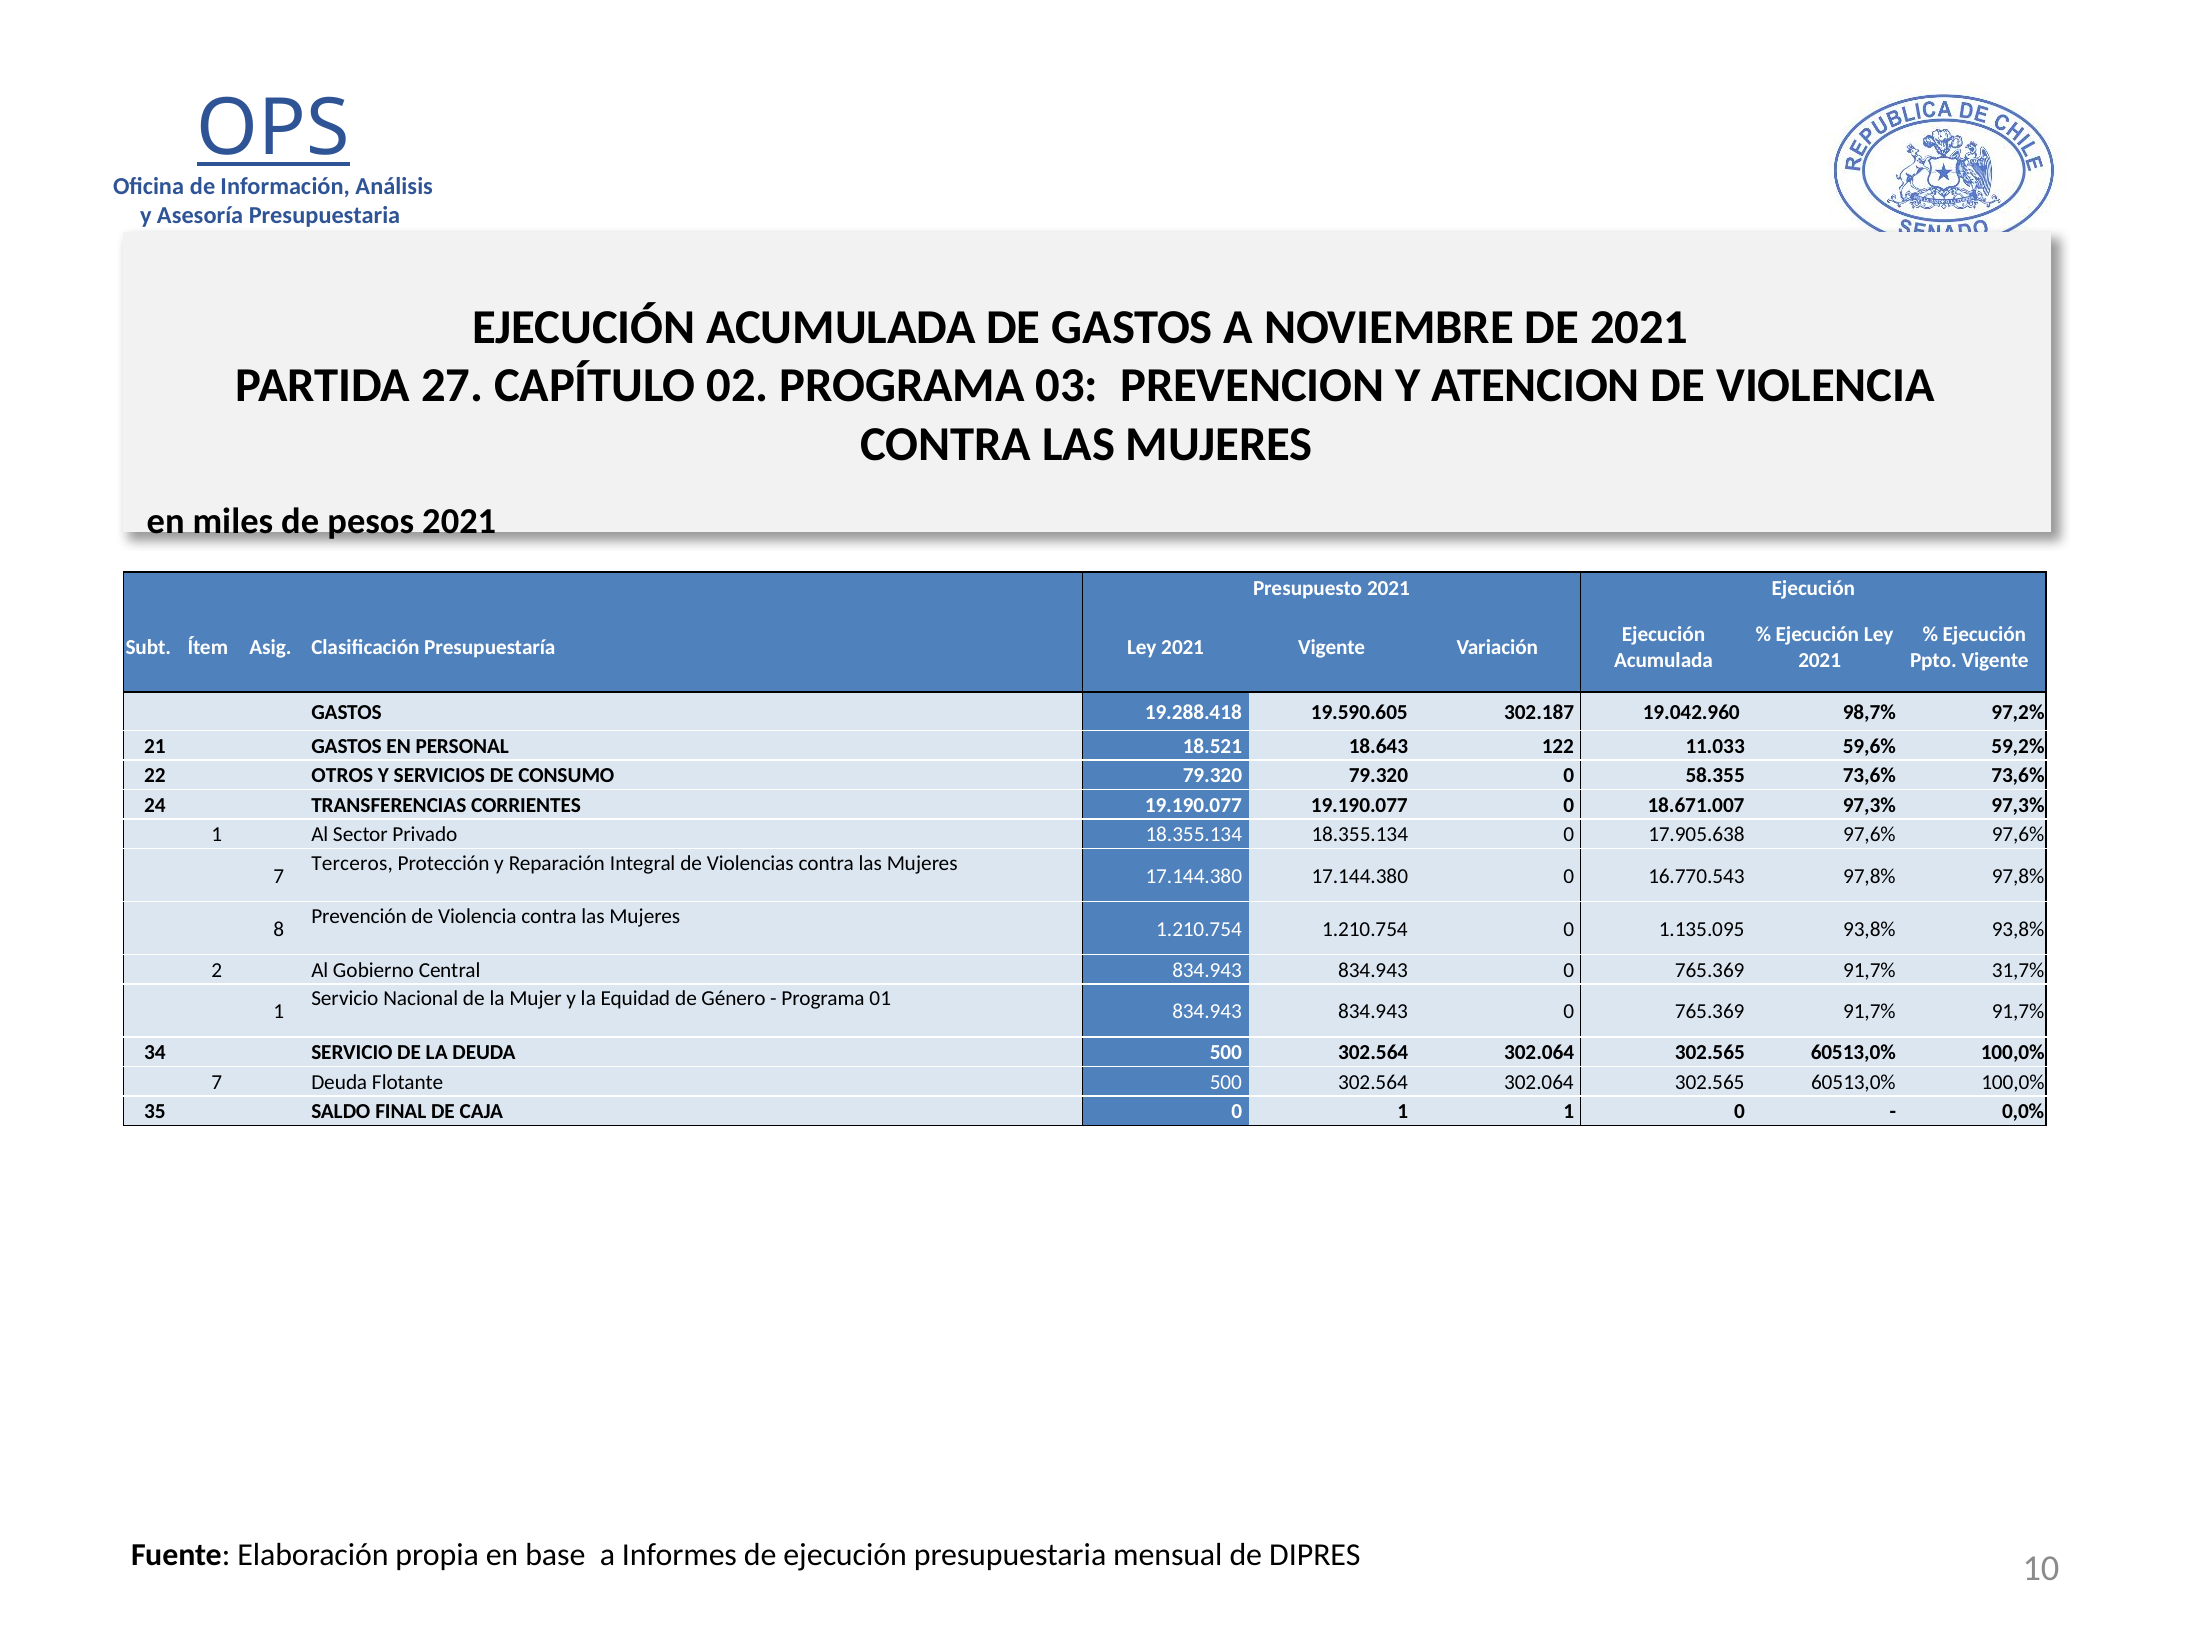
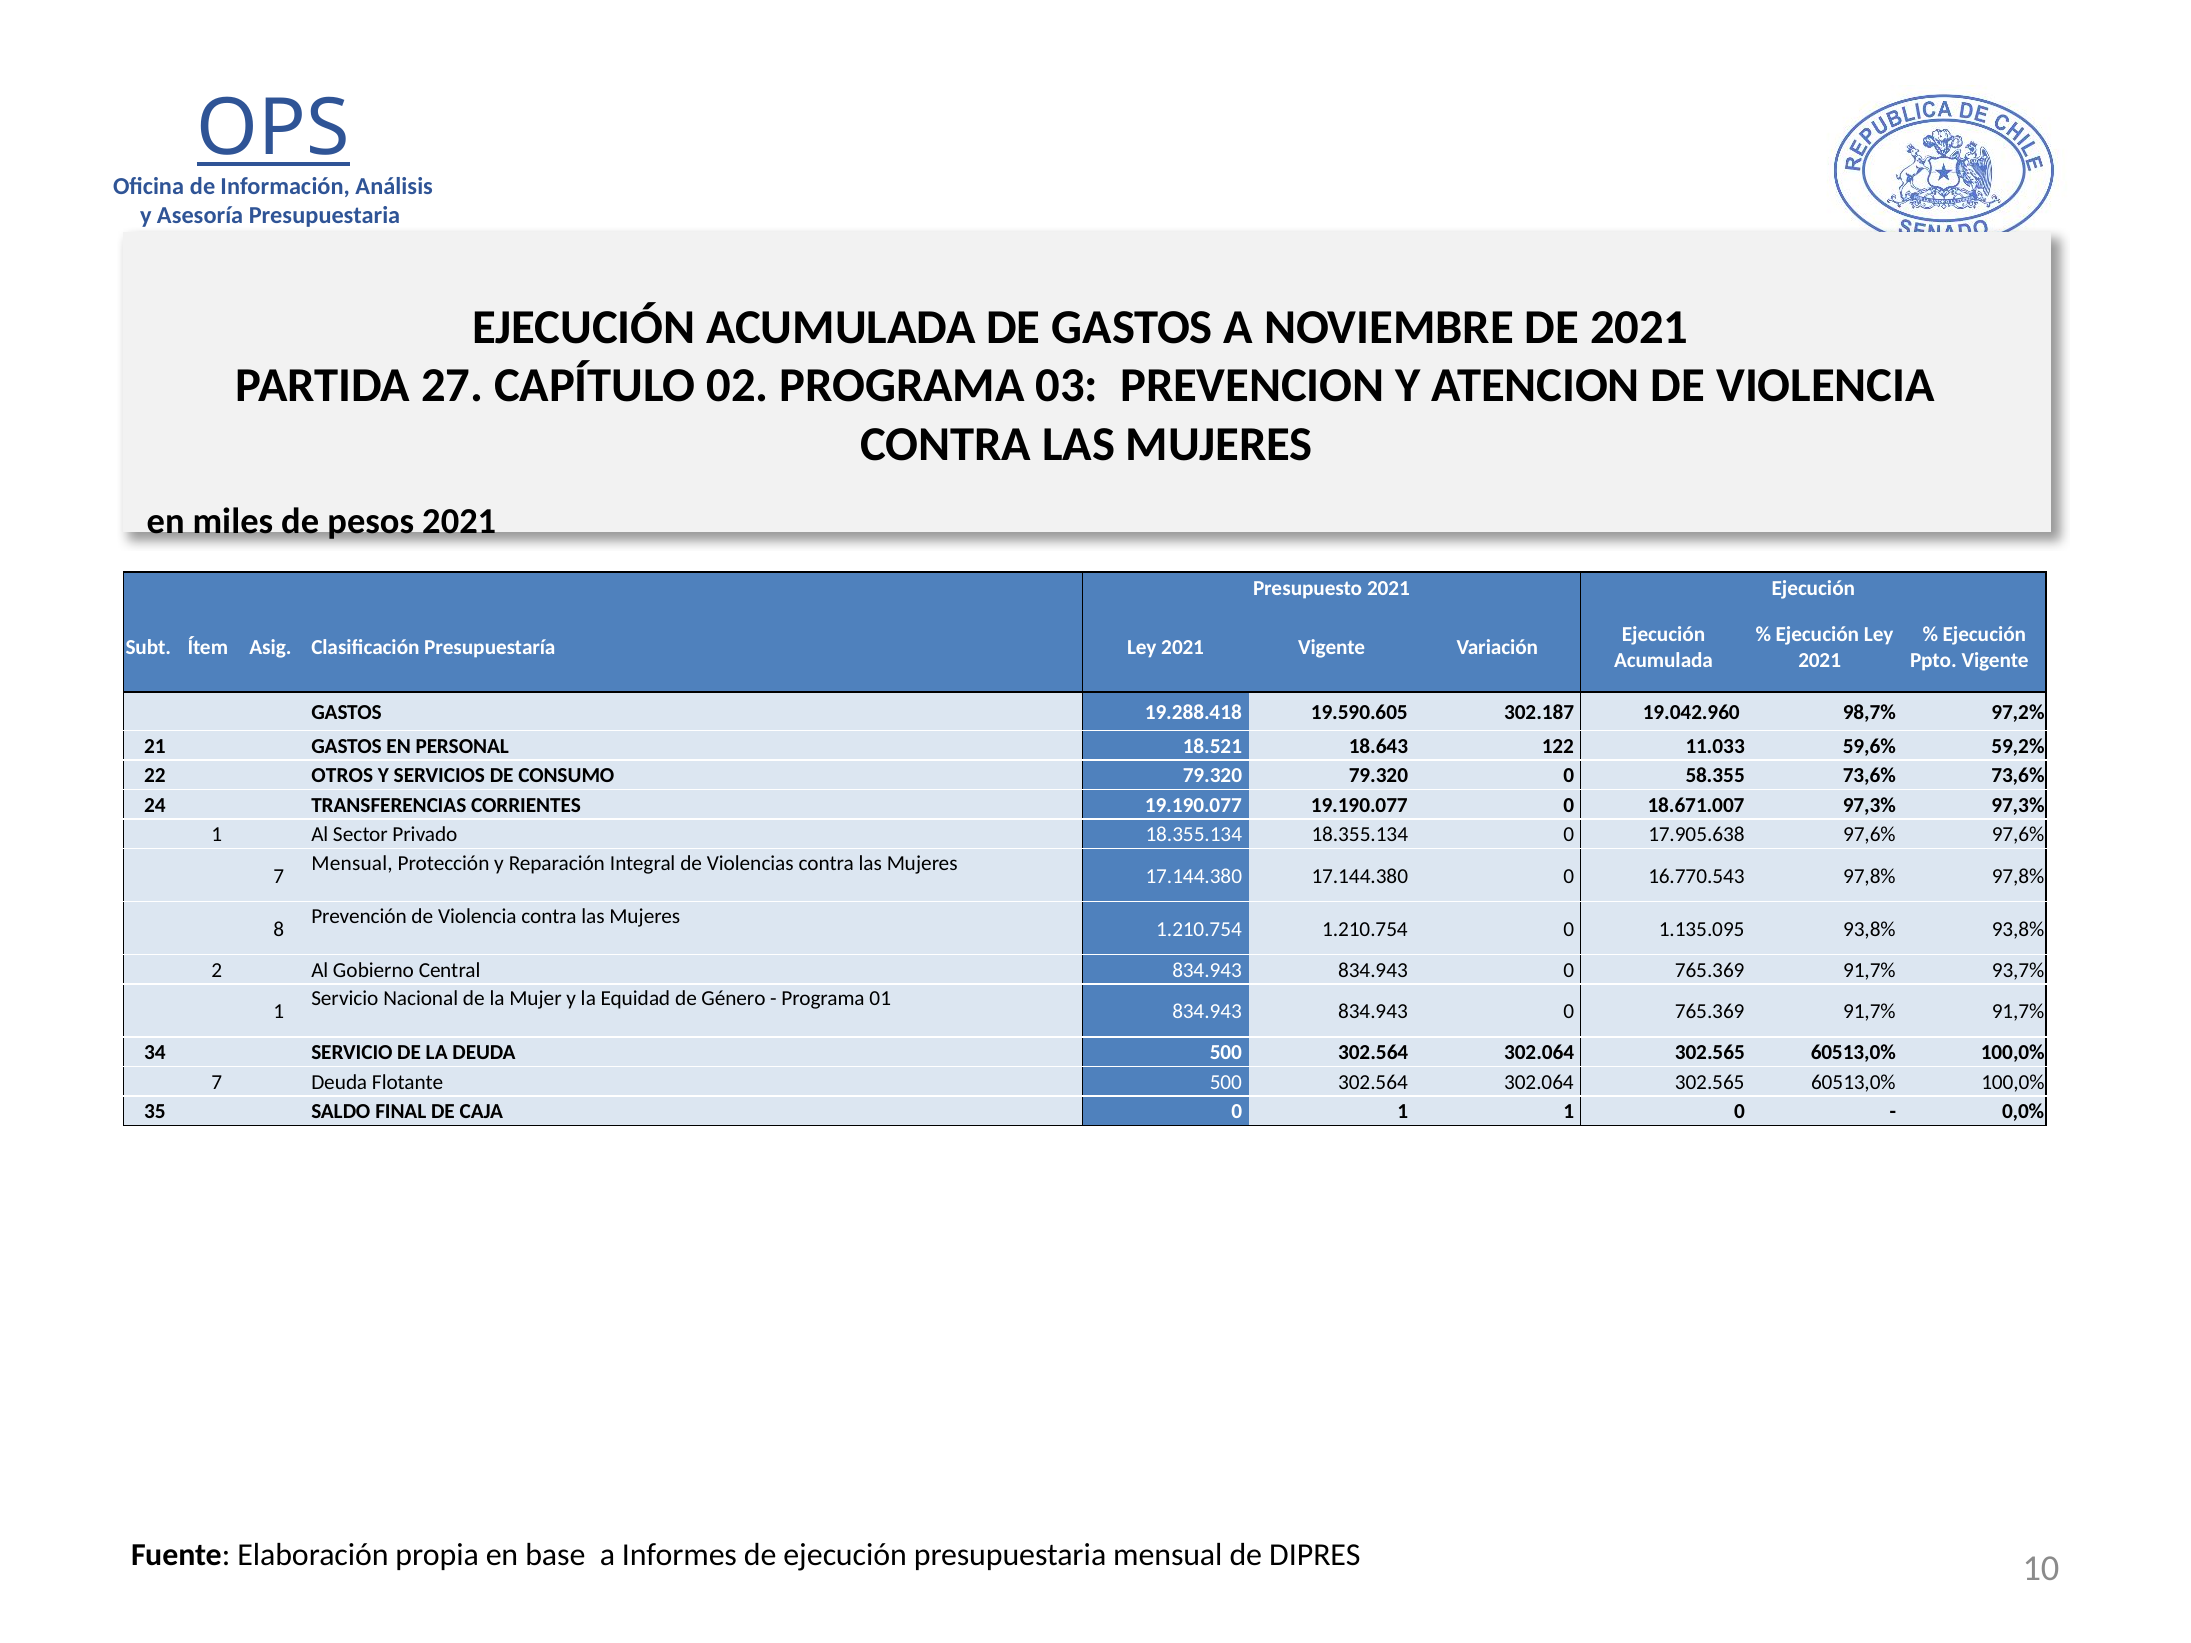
Terceros at (352, 864): Terceros -> Mensual
31,7%: 31,7% -> 93,7%
